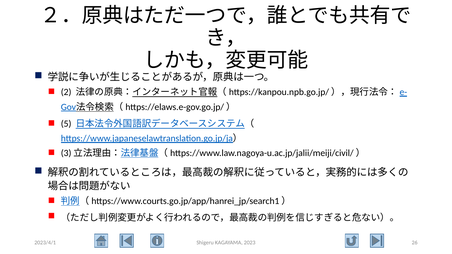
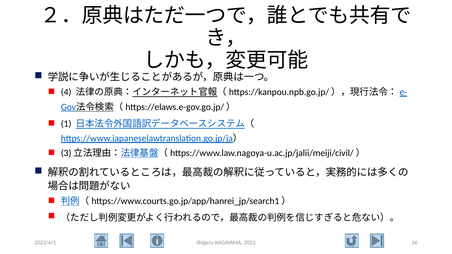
2: 2 -> 4
5: 5 -> 1
